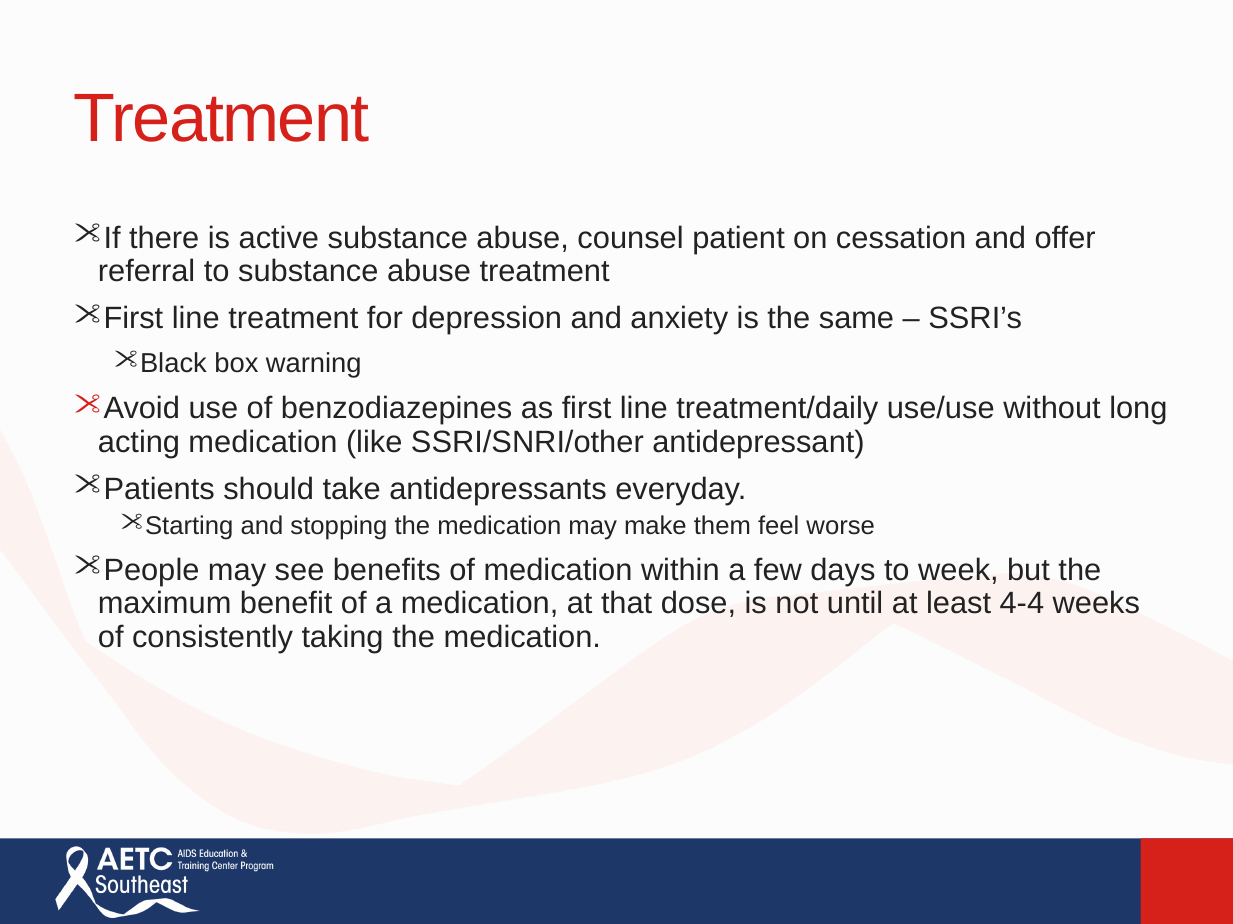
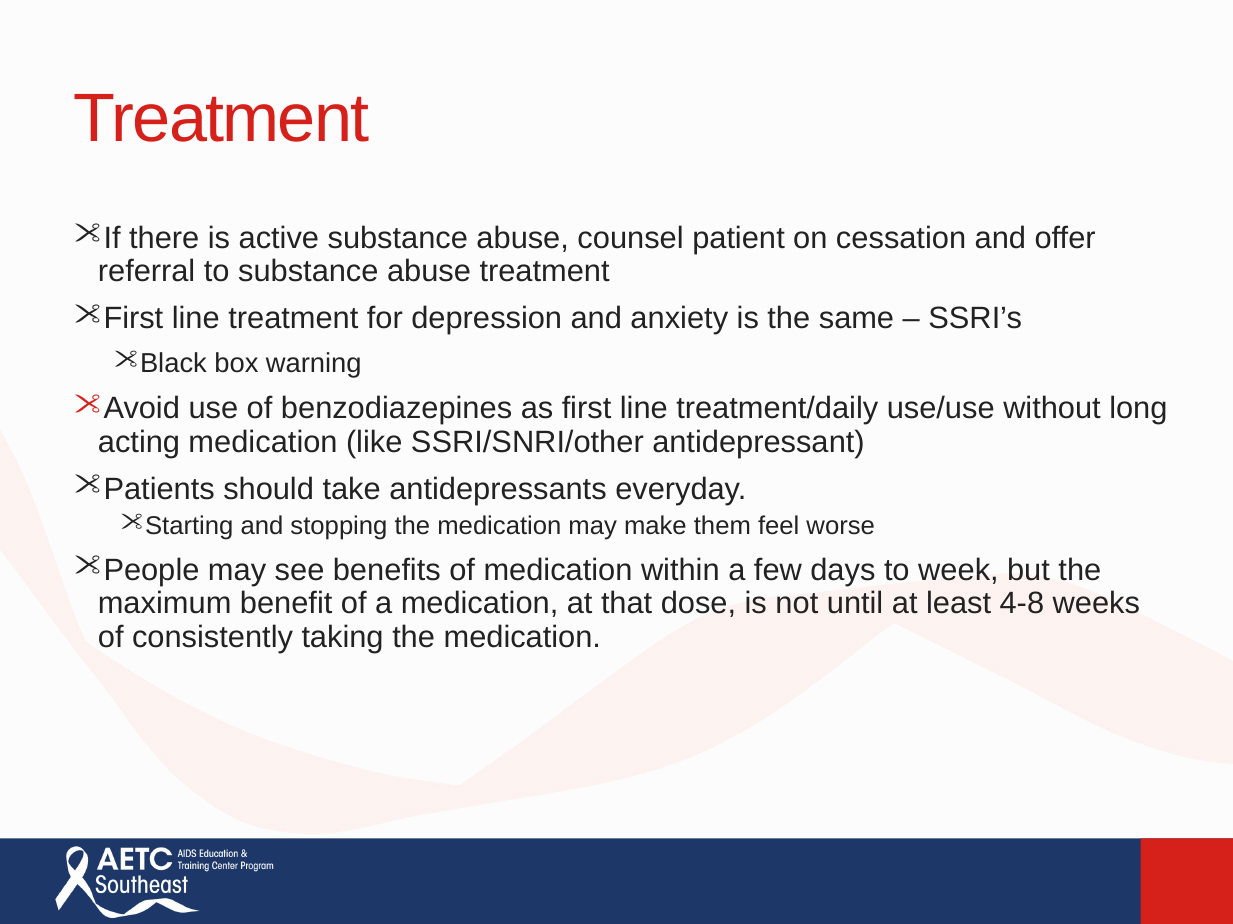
4-4: 4-4 -> 4-8
